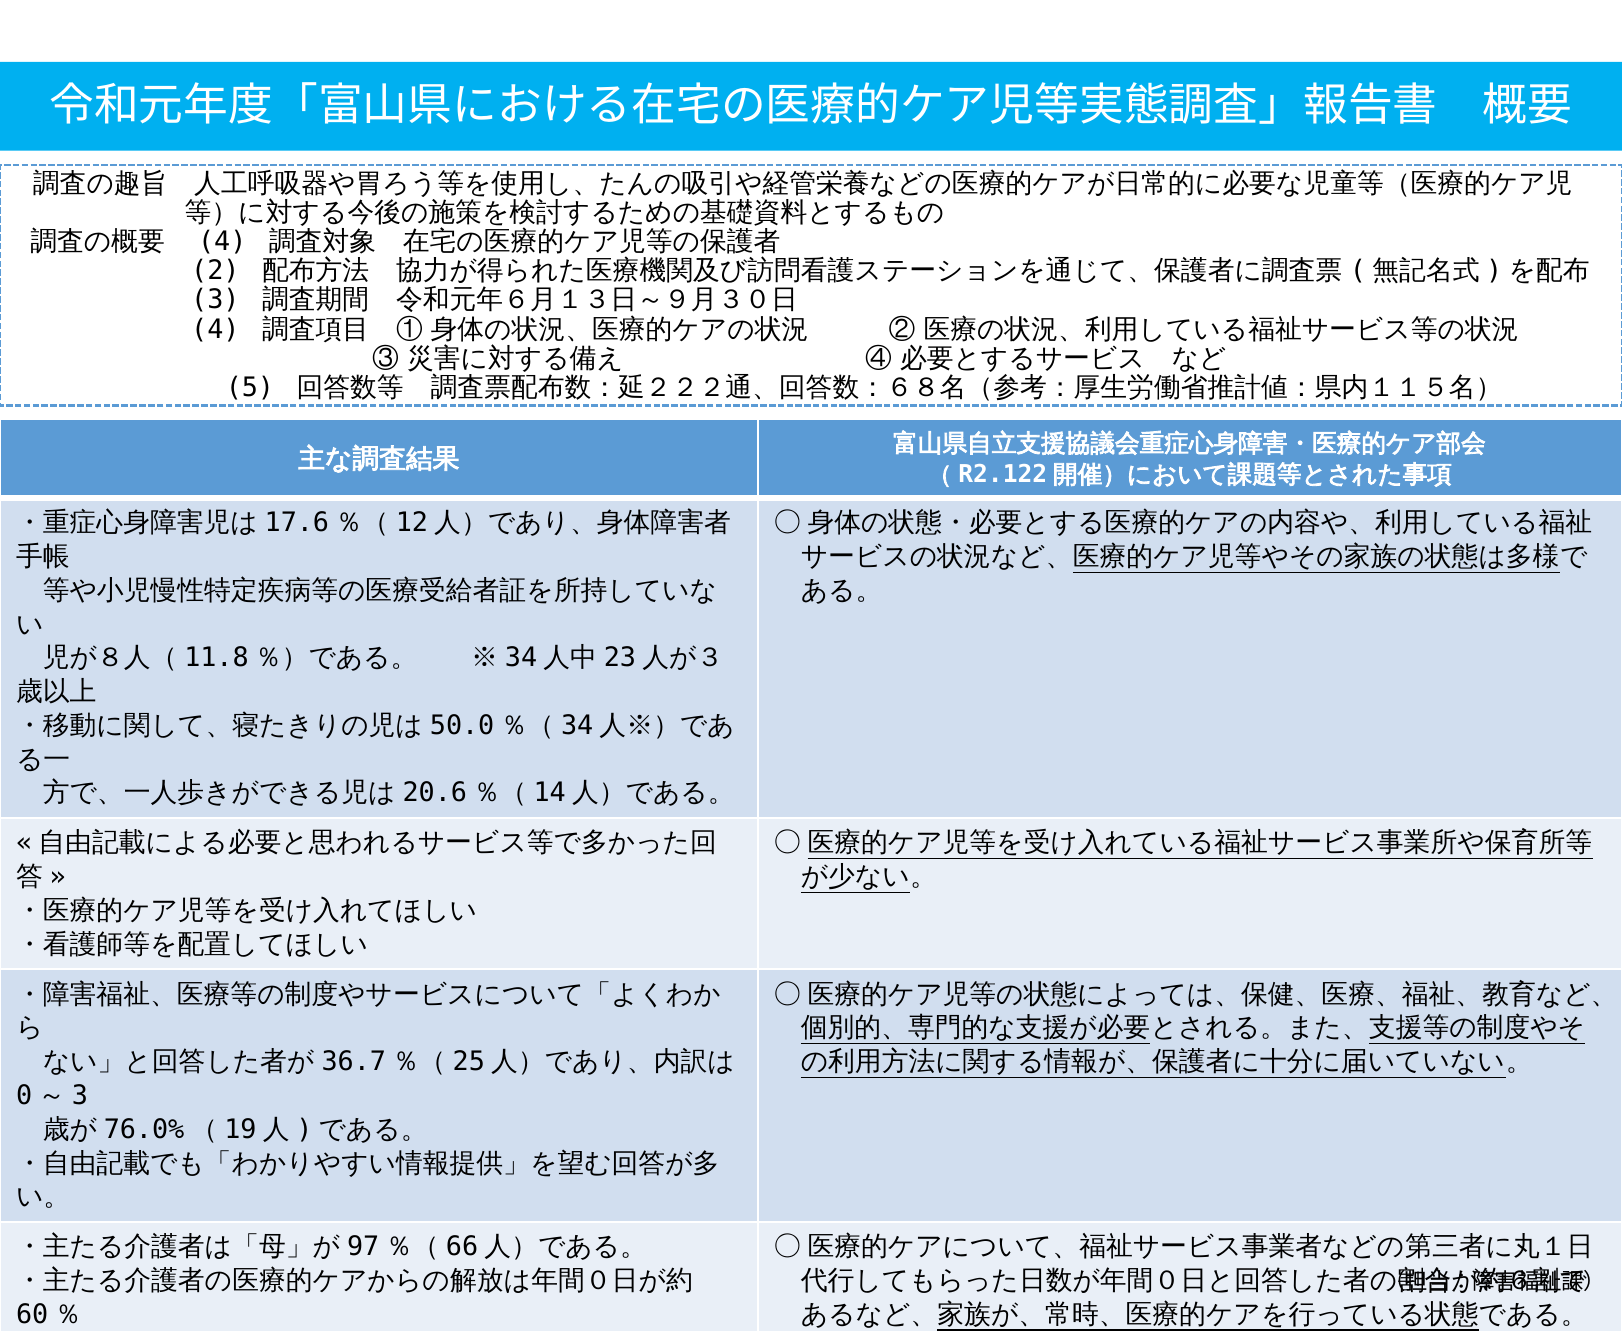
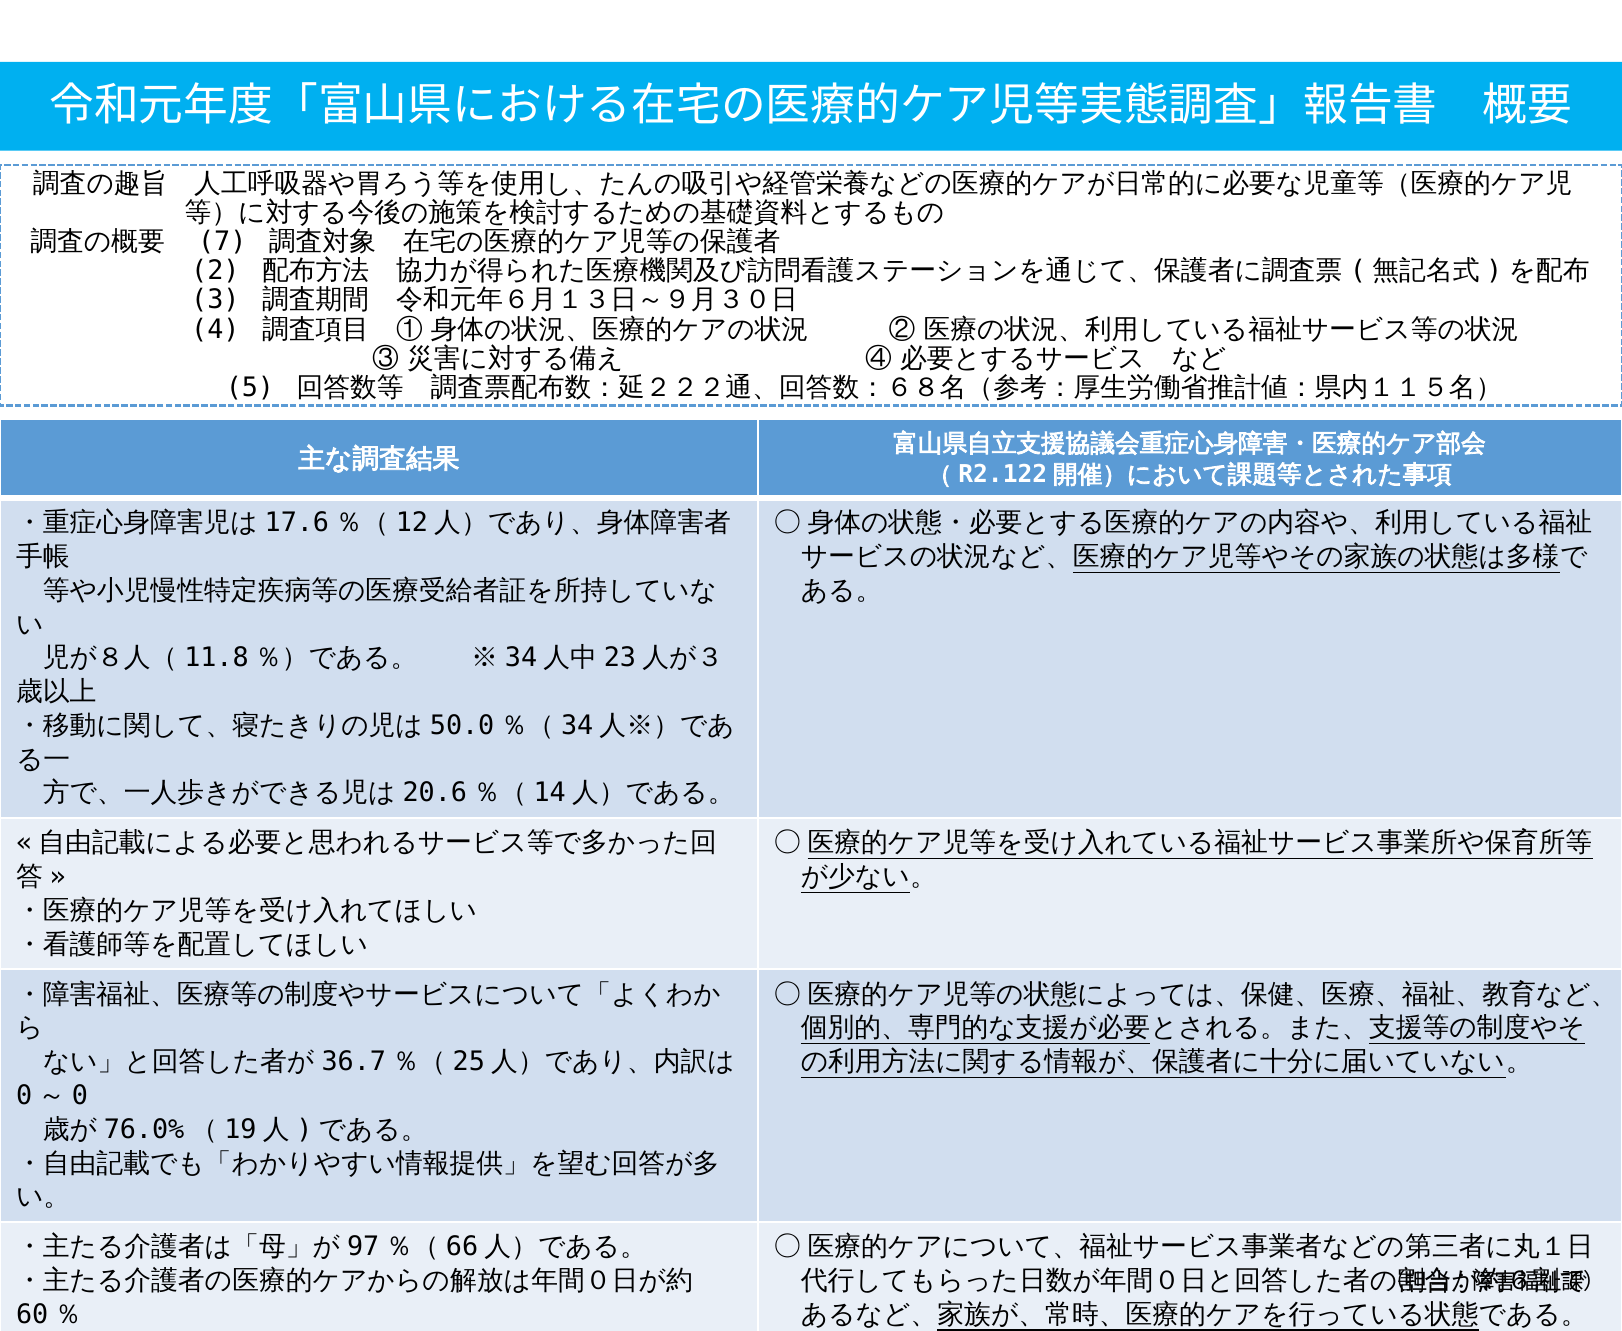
4 at (222, 242): 4 -> 7
3 at (80, 1095): 3 -> 0
